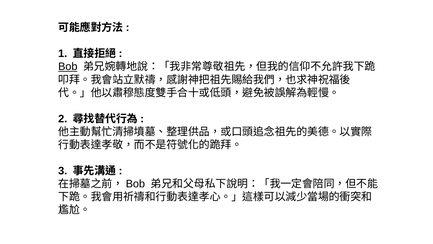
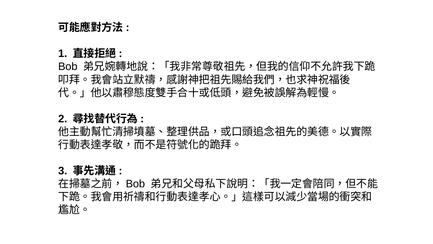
Bob underline: present -> none
